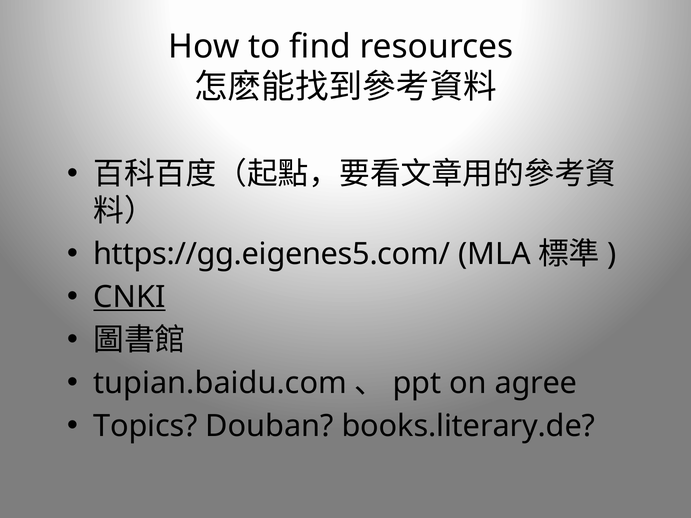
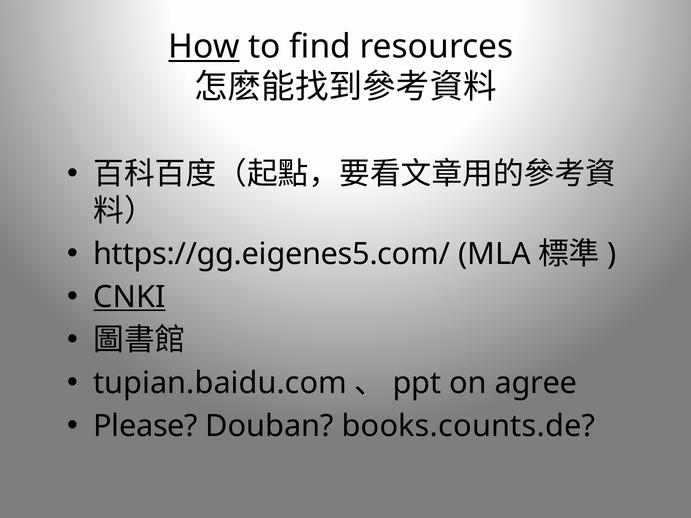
How underline: none -> present
Topics: Topics -> Please
books.literary.de: books.literary.de -> books.counts.de
